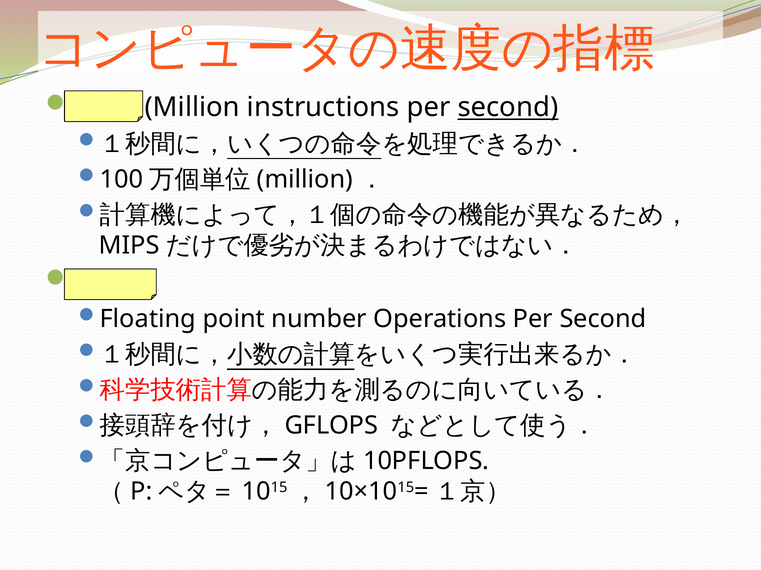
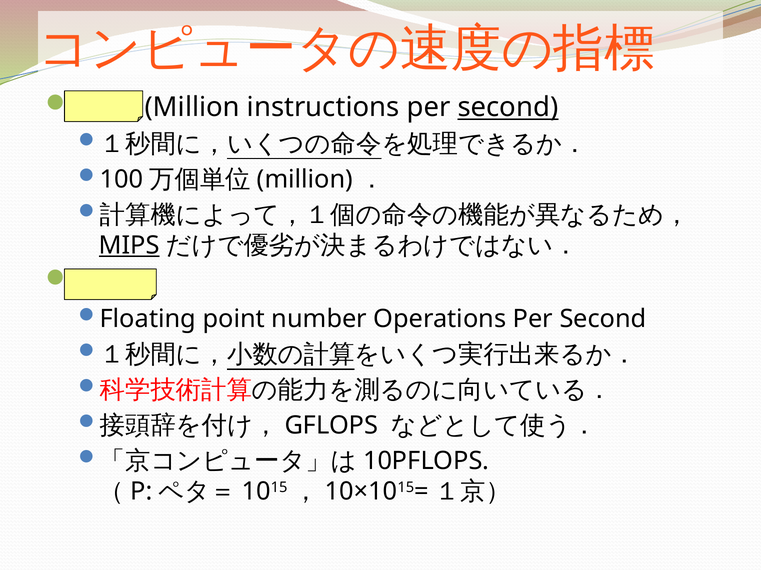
MIPS at (129, 246) underline: none -> present
